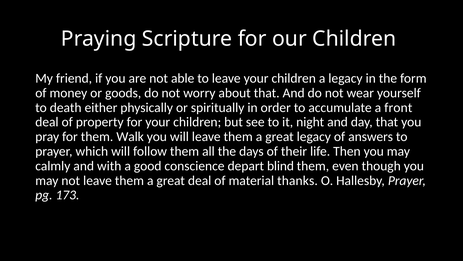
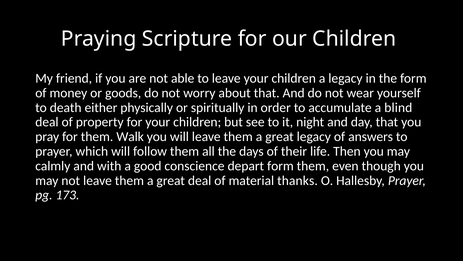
front: front -> blind
depart blind: blind -> form
